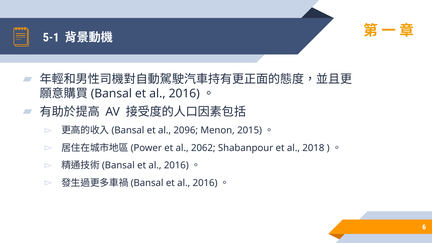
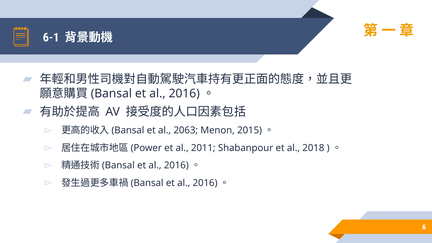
5-1: 5-1 -> 6-1
2096: 2096 -> 2063
2062: 2062 -> 2011
